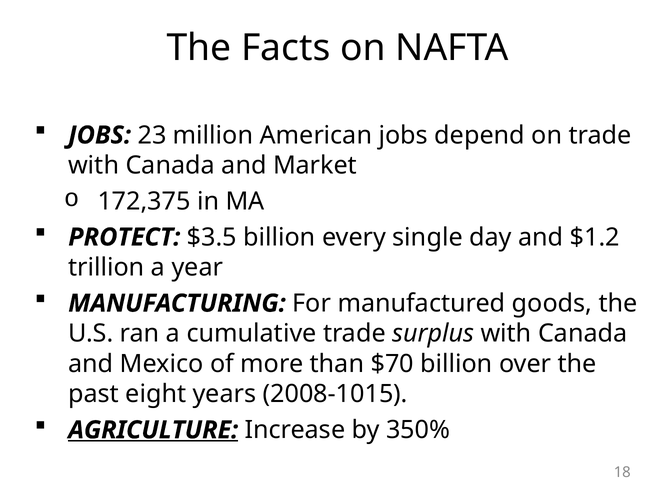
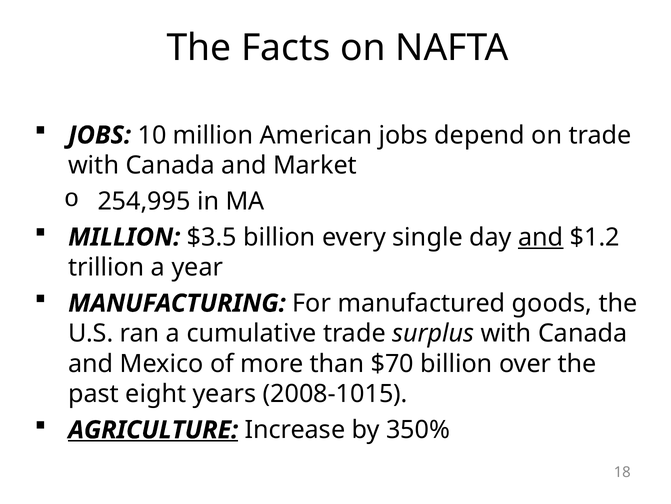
23: 23 -> 10
172,375: 172,375 -> 254,995
PROTECT at (124, 237): PROTECT -> MILLION
and at (541, 237) underline: none -> present
